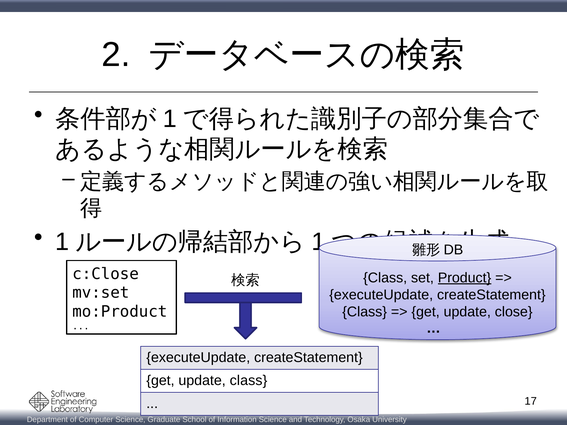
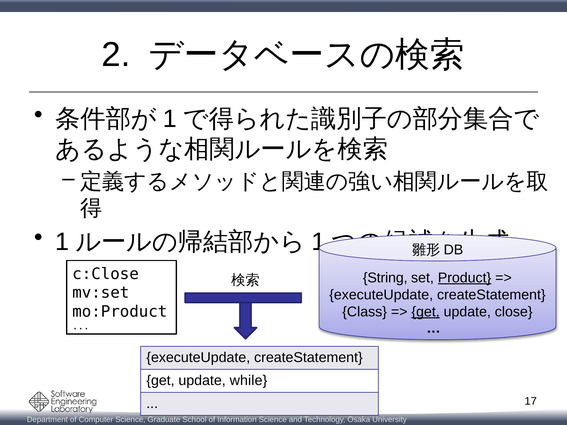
Class at (385, 278): Class -> String
get at (426, 312) underline: none -> present
update class: class -> while
